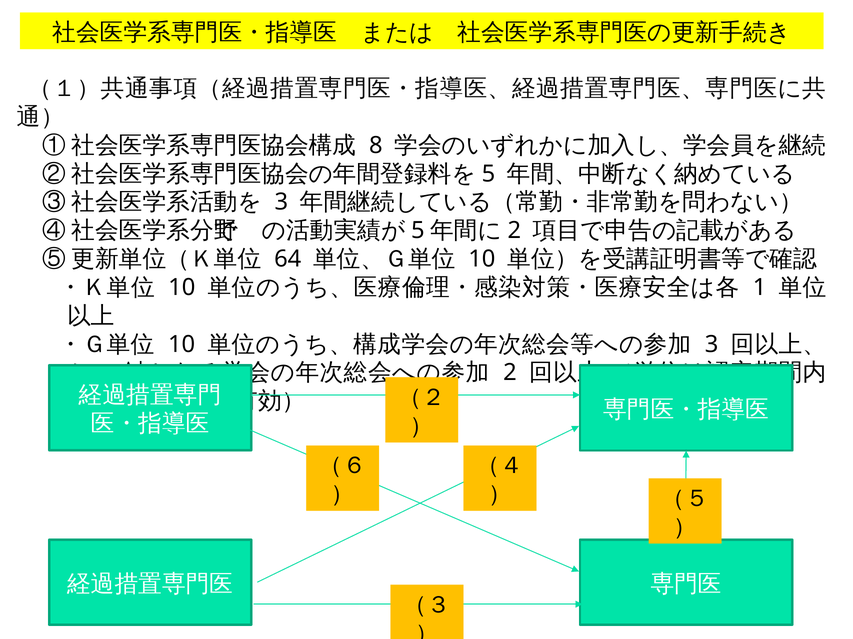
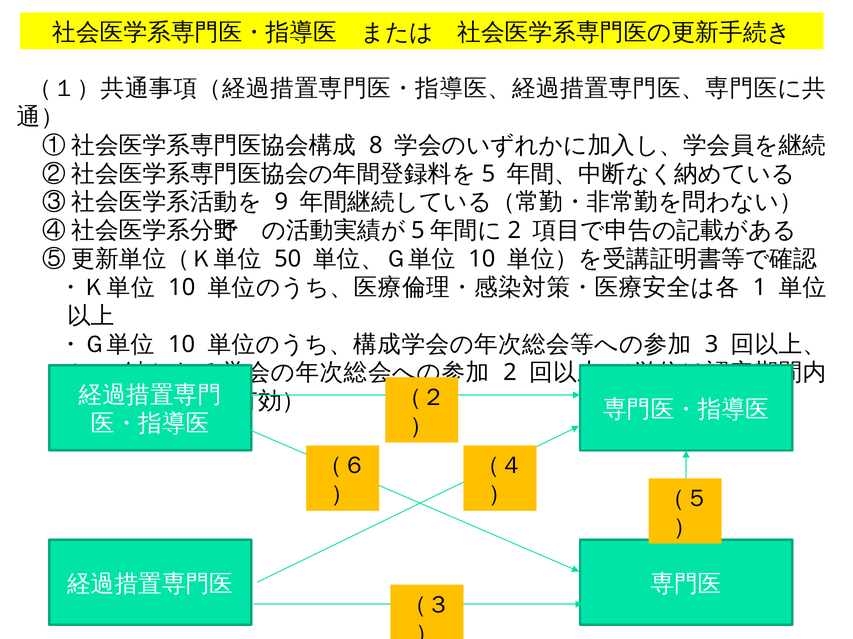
3 at (281, 202): 3 -> 9
64: 64 -> 50
